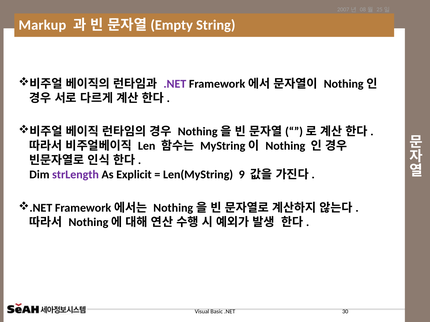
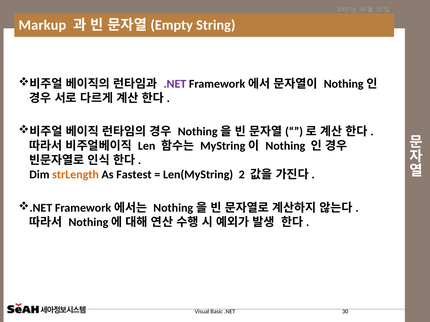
strLength colour: purple -> orange
Explicit: Explicit -> Fastest
9: 9 -> 2
